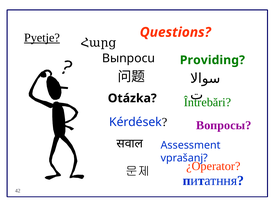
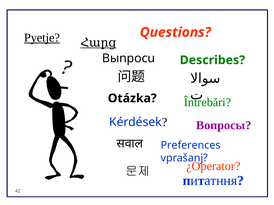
Հարց underline: none -> present
Providing: Providing -> Describes
Assessment: Assessment -> Preferences
